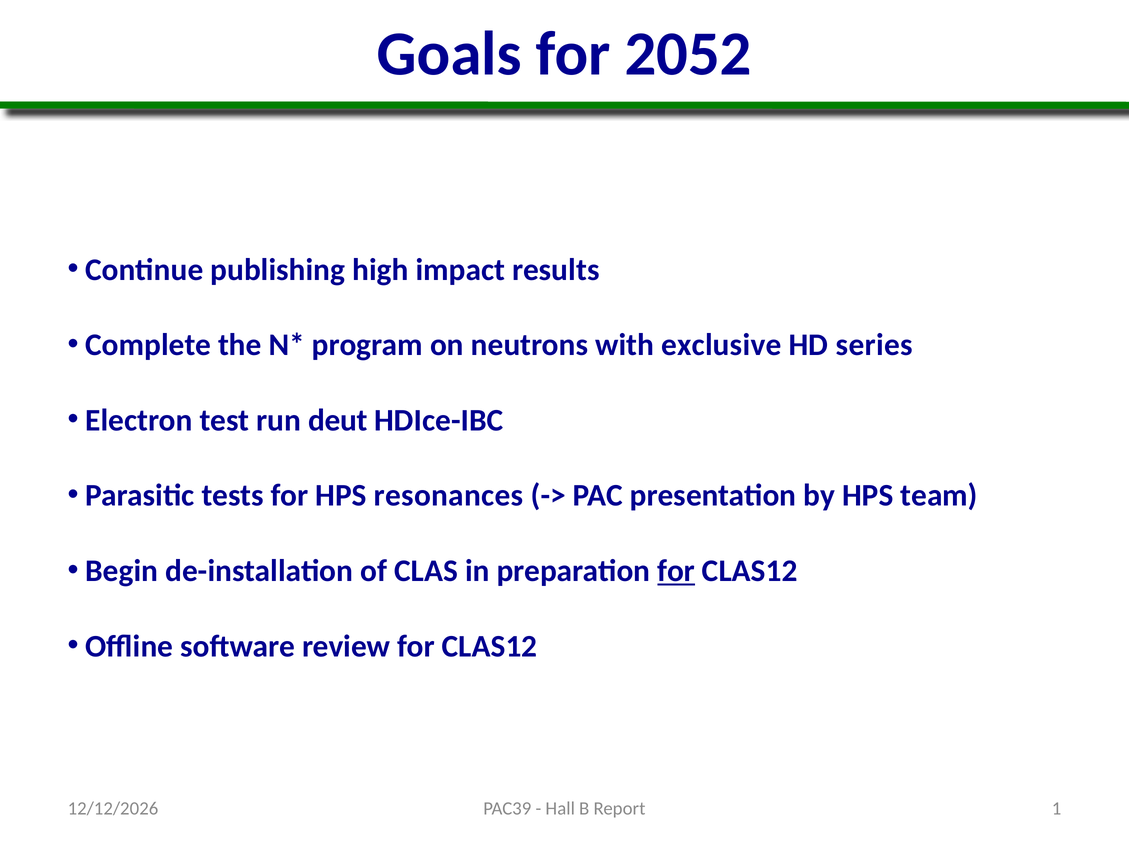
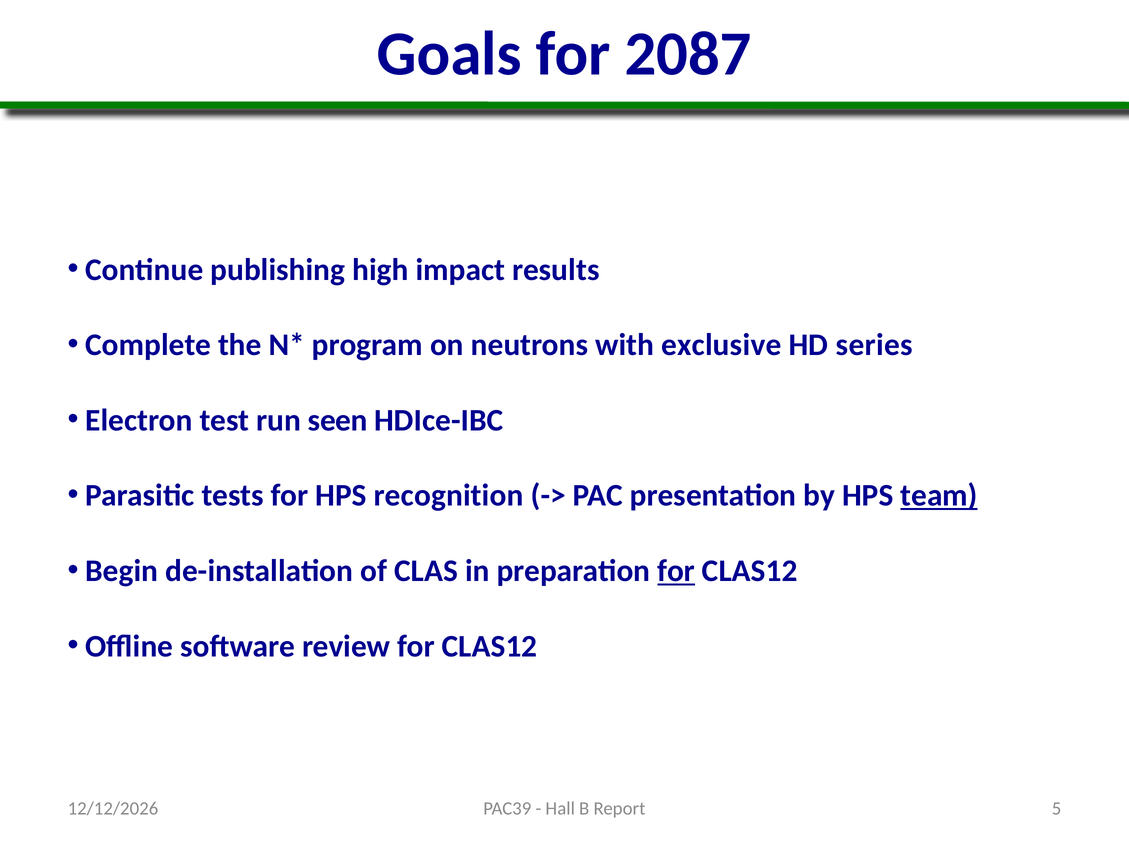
2052: 2052 -> 2087
deut: deut -> seen
resonances: resonances -> recognition
team underline: none -> present
1: 1 -> 5
